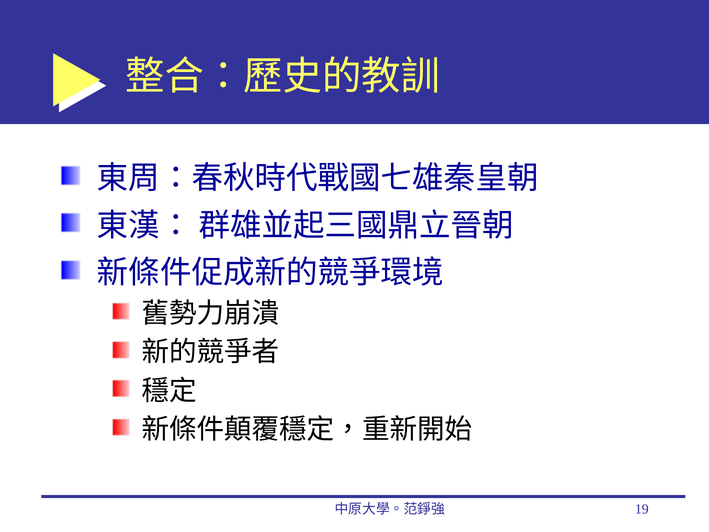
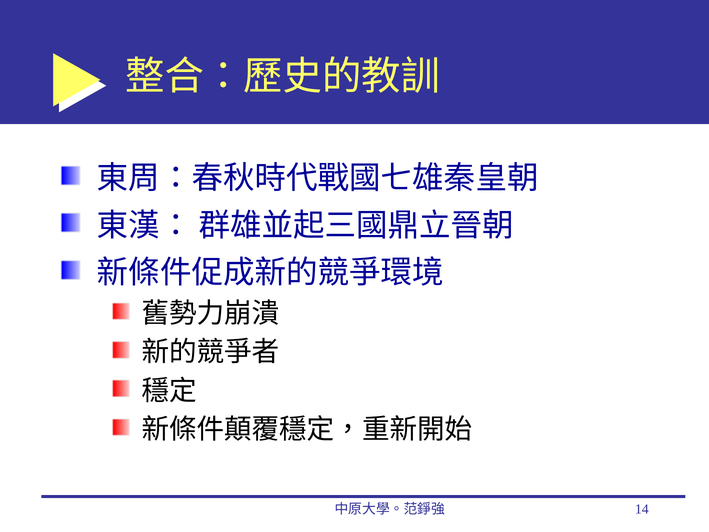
19: 19 -> 14
